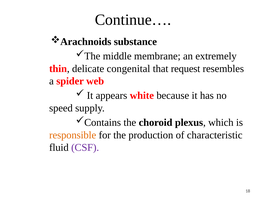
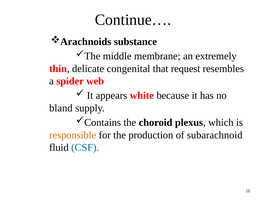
speed: speed -> bland
characteristic: characteristic -> subarachnoid
CSF colour: purple -> blue
